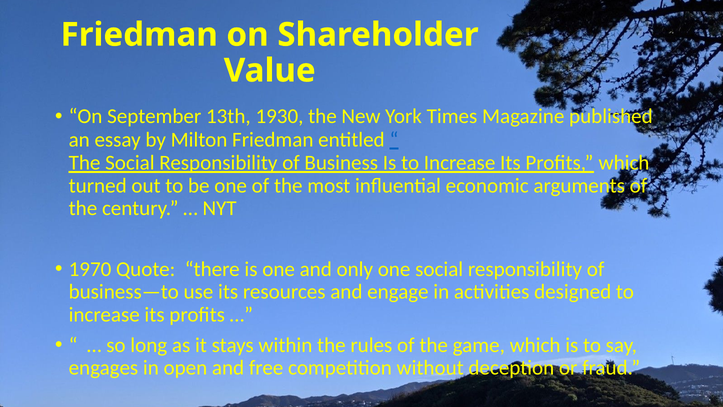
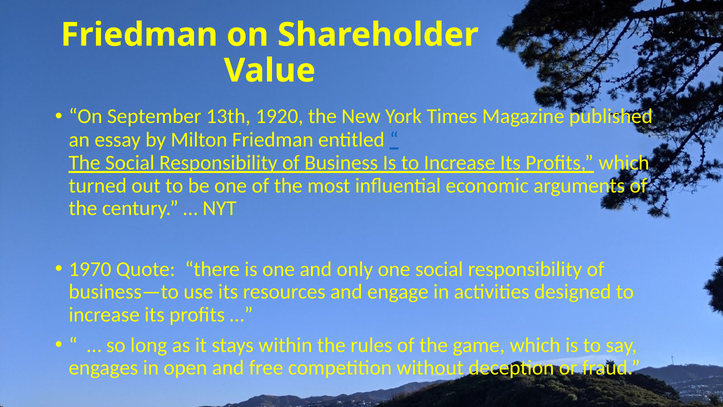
1930: 1930 -> 1920
